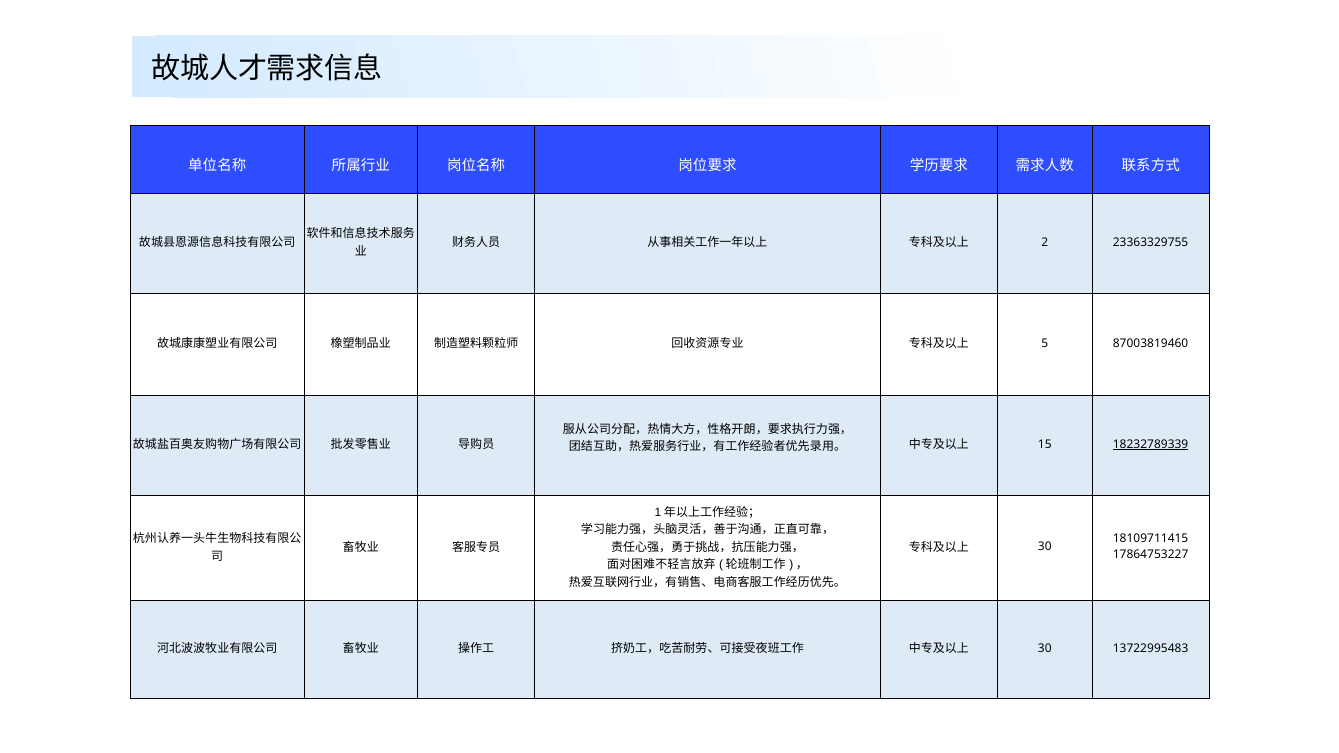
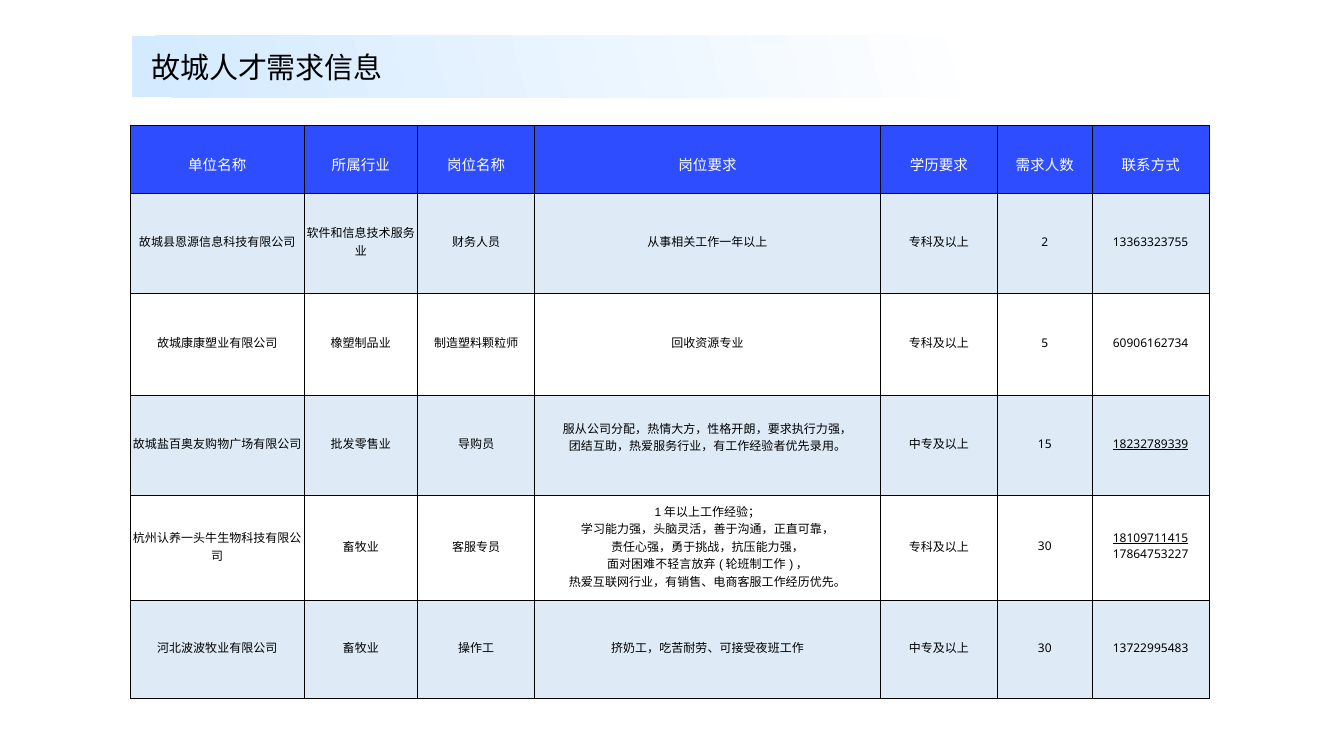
23363329755: 23363329755 -> 13363323755
87003819460: 87003819460 -> 60906162734
18109711415 underline: none -> present
